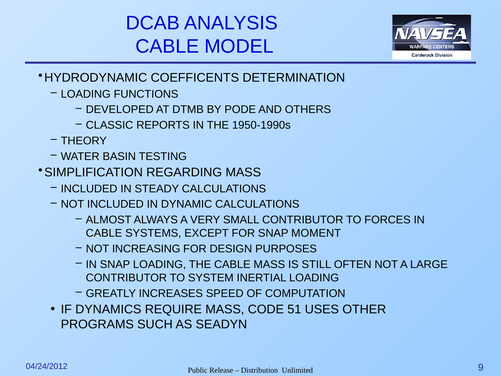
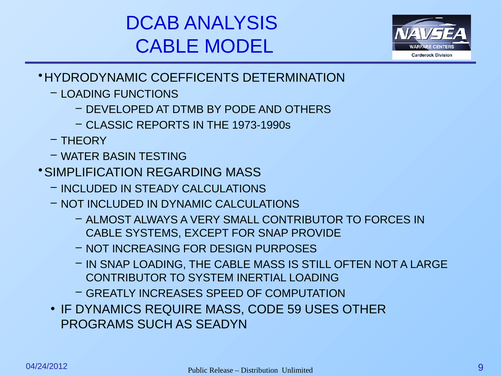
1950-1990s: 1950-1990s -> 1973-1990s
MOMENT: MOMENT -> PROVIDE
51: 51 -> 59
